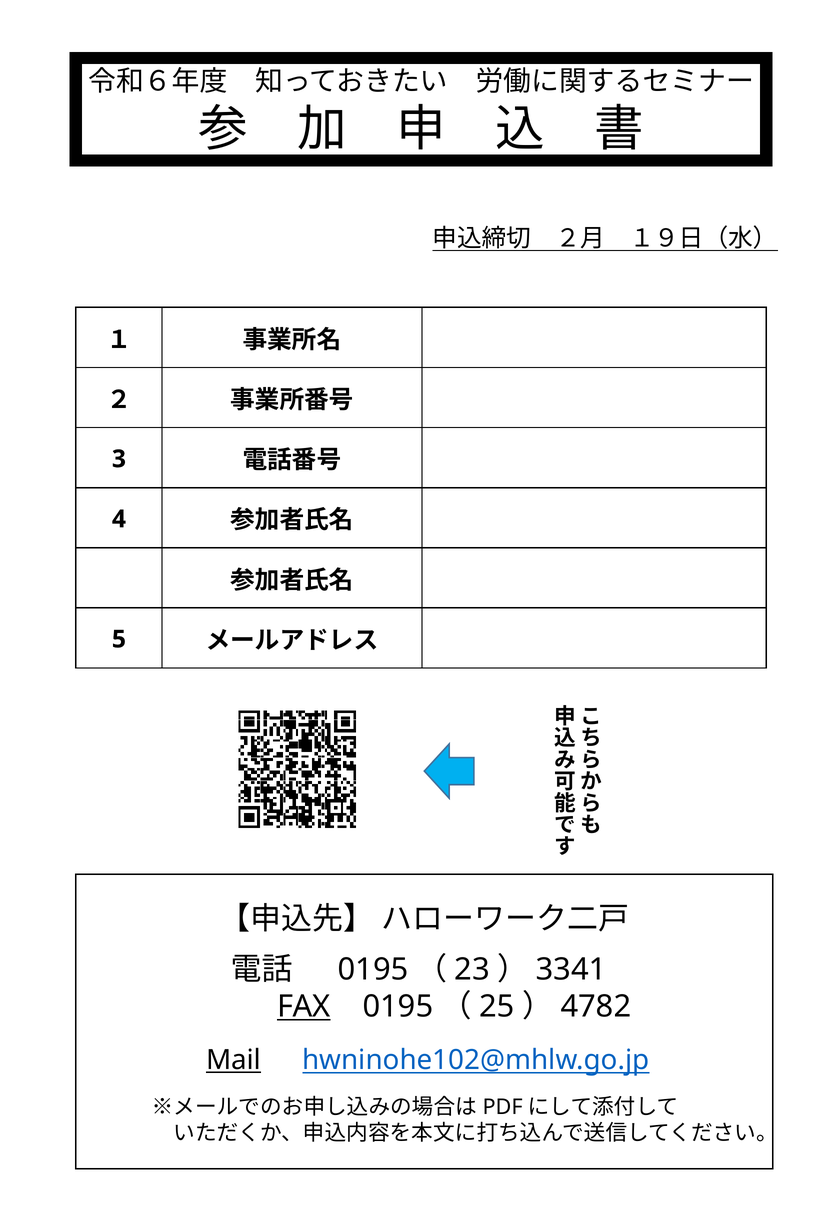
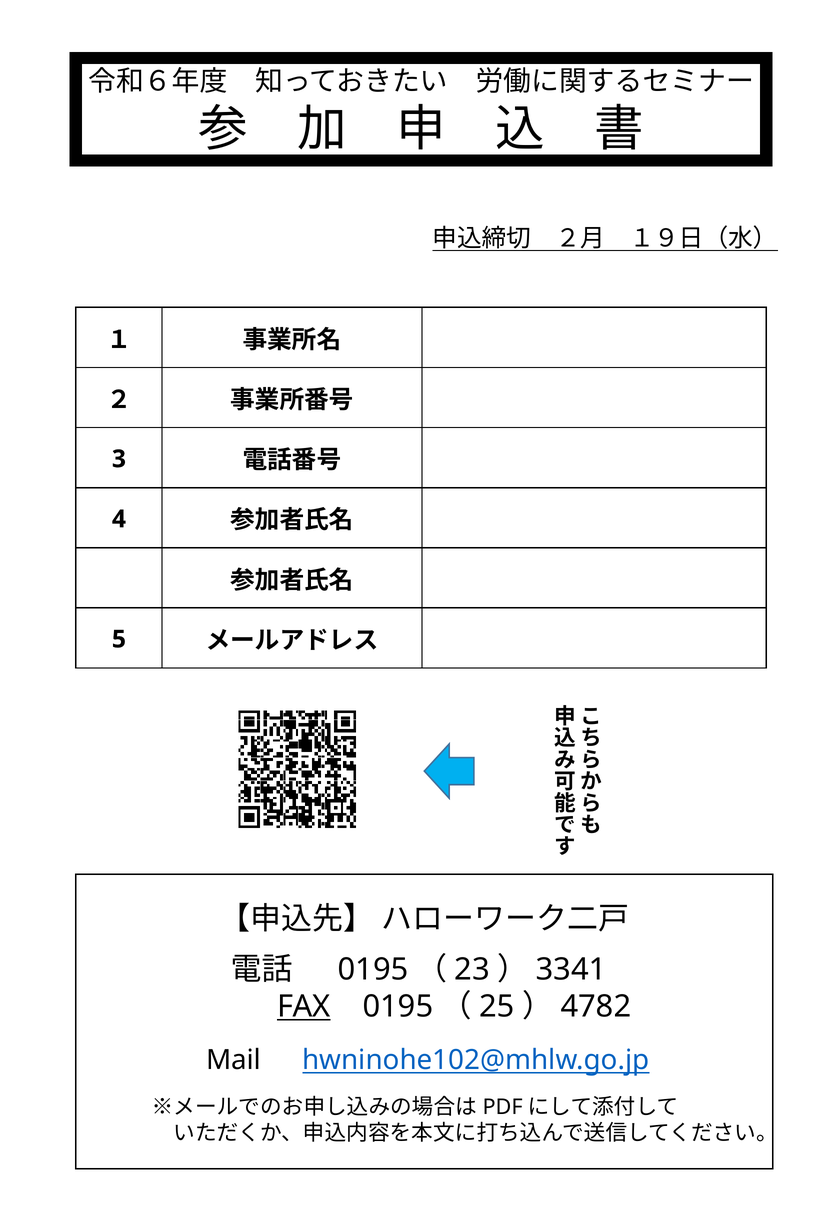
Mail underline: present -> none
